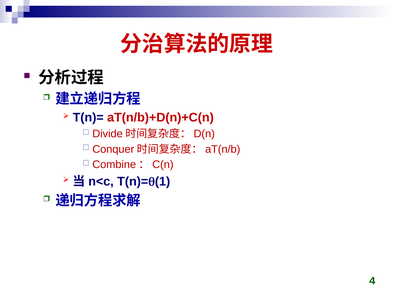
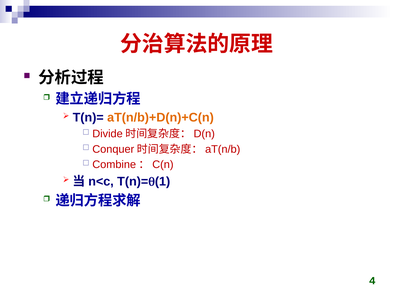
aT(n/b)+D(n)+C(n colour: red -> orange
